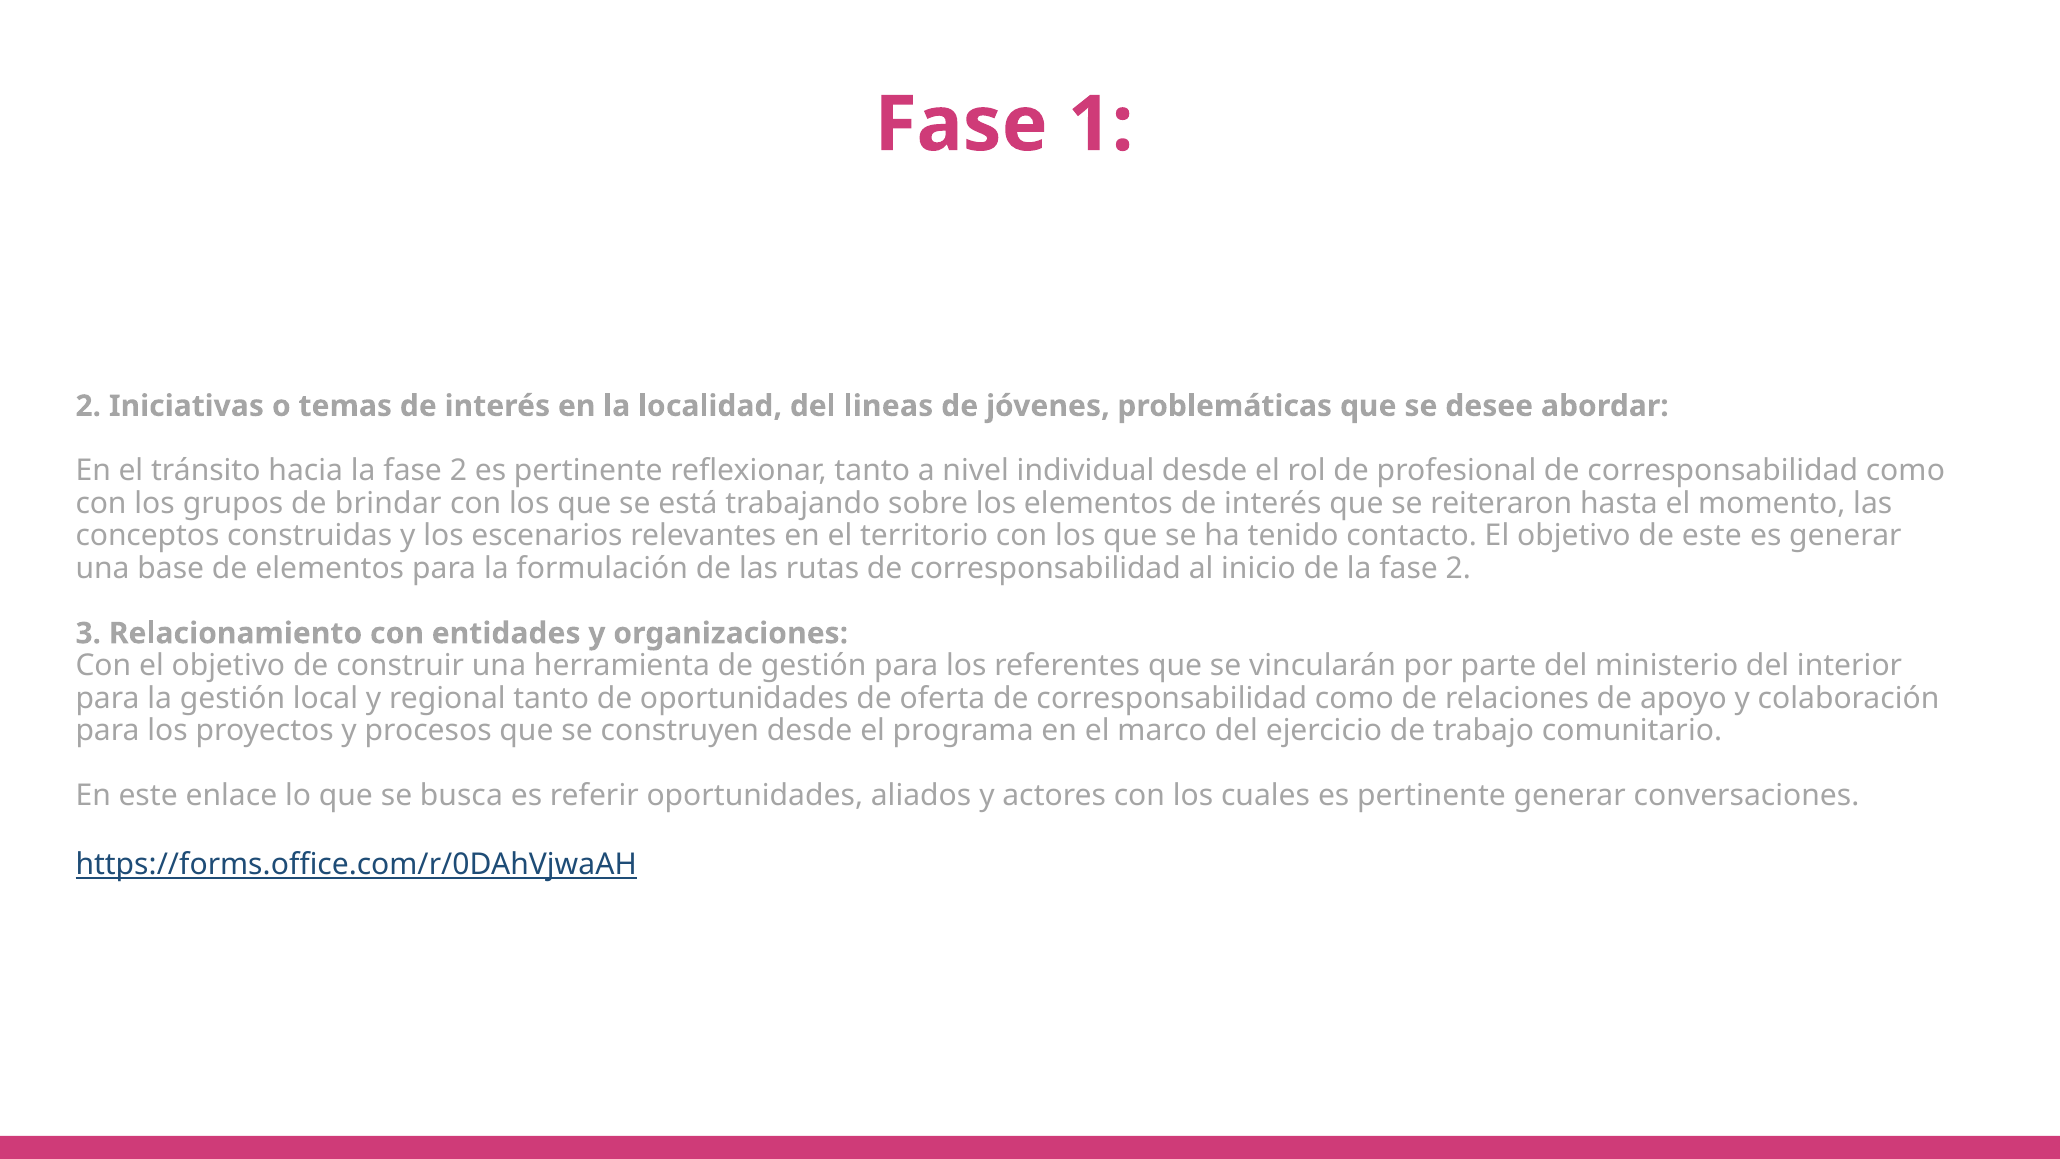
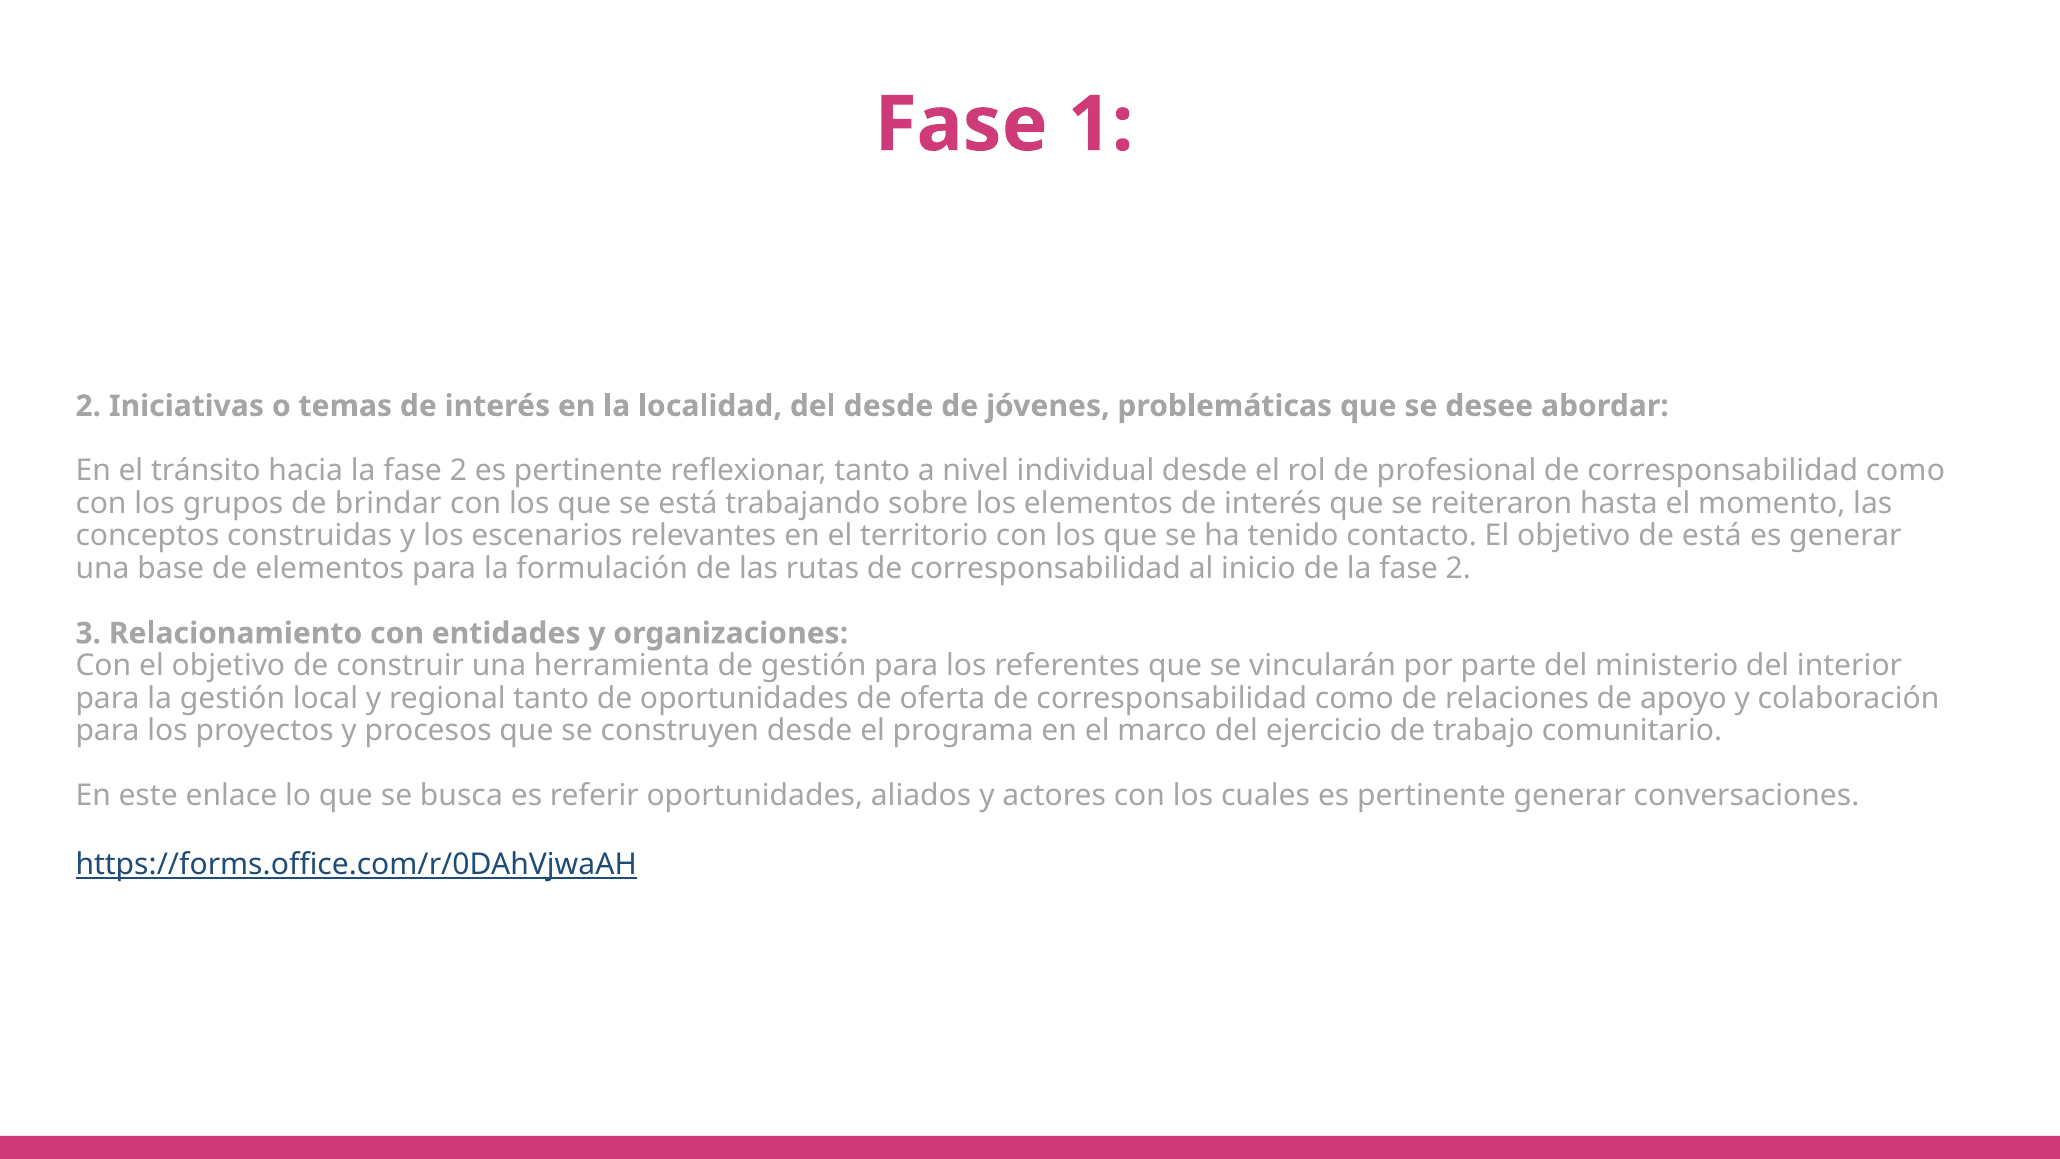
del lineas: lineas -> desde
de este: este -> está
